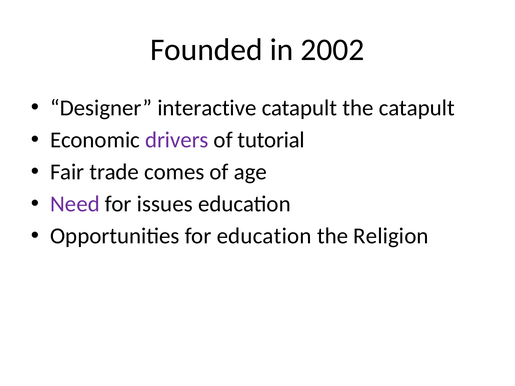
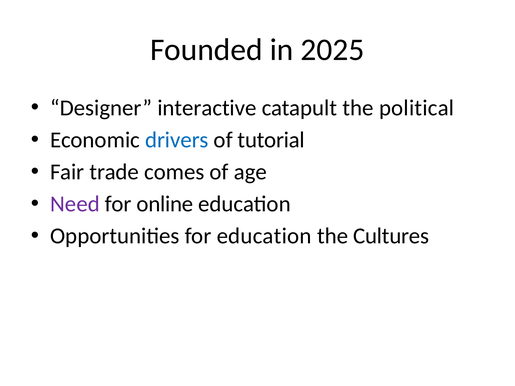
2002: 2002 -> 2025
the catapult: catapult -> political
drivers colour: purple -> blue
issues: issues -> online
Religion: Religion -> Cultures
